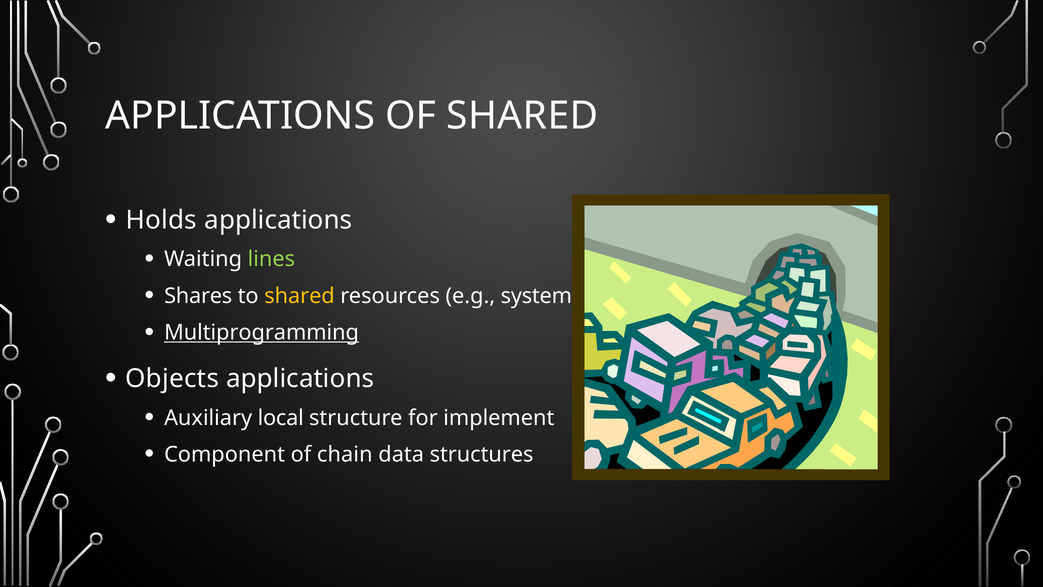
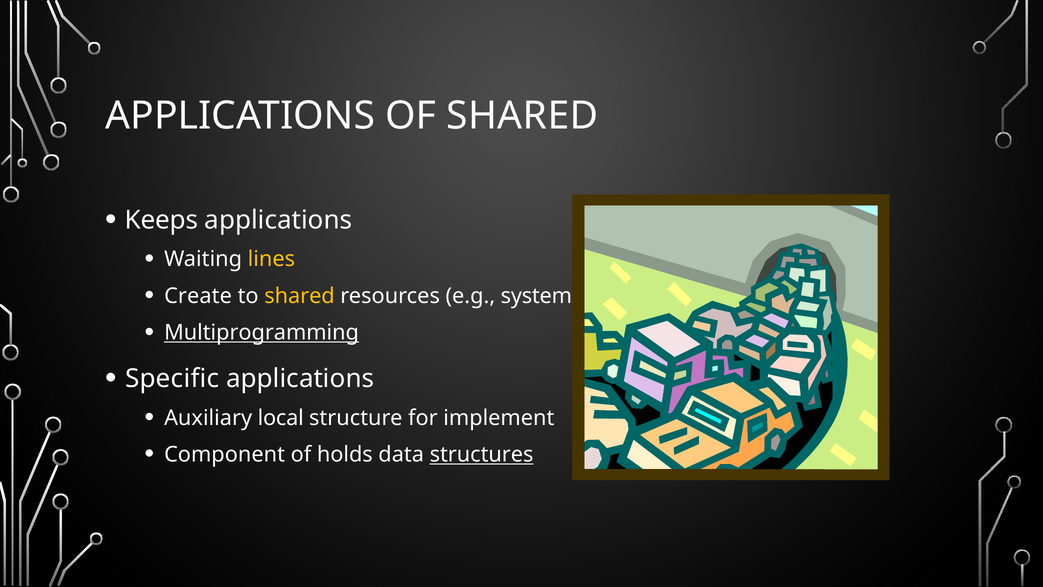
Holds: Holds -> Keeps
lines colour: light green -> yellow
Shares: Shares -> Create
Objects: Objects -> Specific
chain: chain -> holds
structures underline: none -> present
